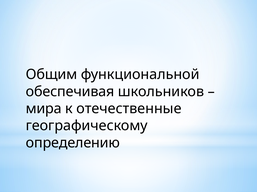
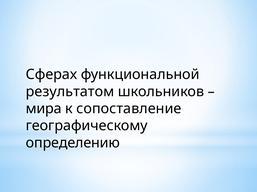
Общим: Общим -> Сферах
обеспечивая: обеспечивая -> результатом
отечественные: отечественные -> сопоставление
